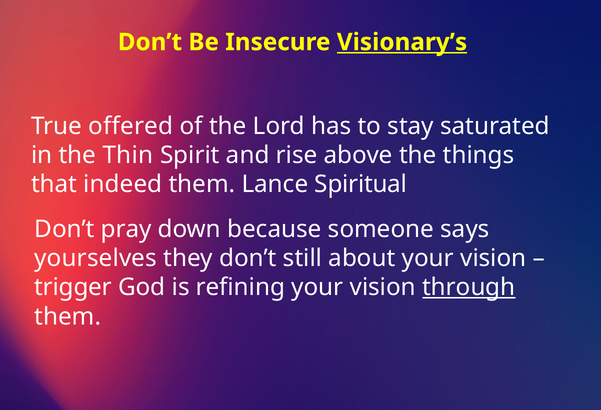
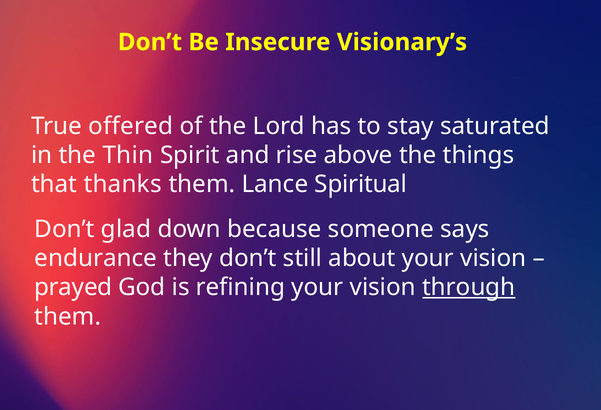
Visionary’s underline: present -> none
indeed: indeed -> thanks
pray: pray -> glad
yourselves: yourselves -> endurance
trigger: trigger -> prayed
